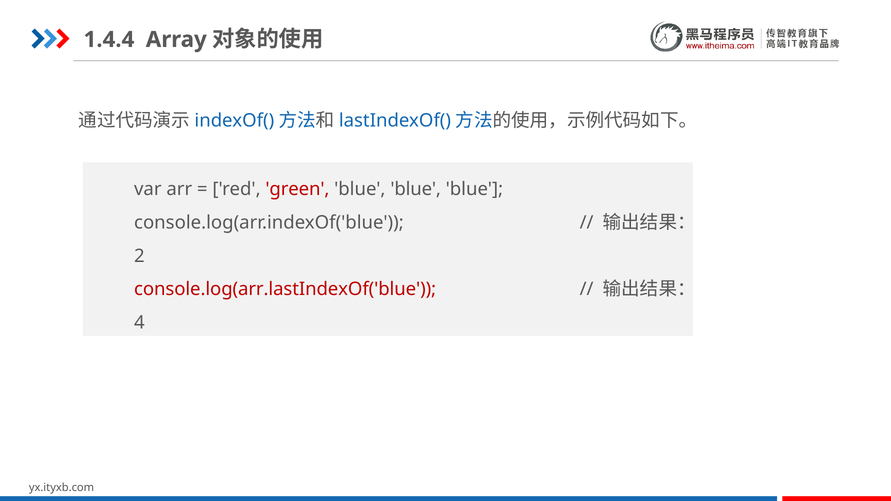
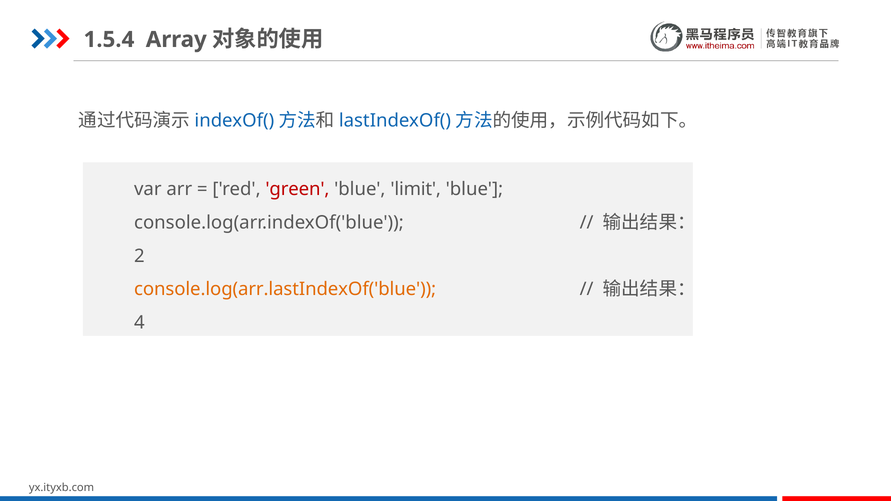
1.4.4: 1.4.4 -> 1.5.4
blue at (416, 189): blue -> limit
console.log(arr.lastIndexOf('blue colour: red -> orange
